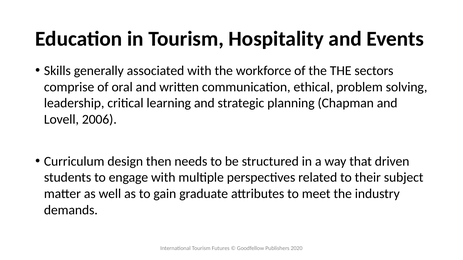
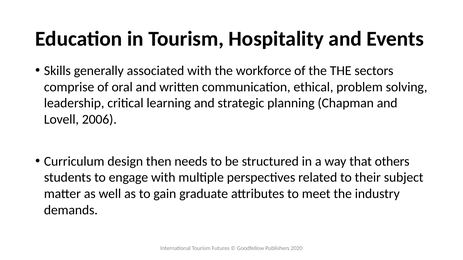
driven: driven -> others
